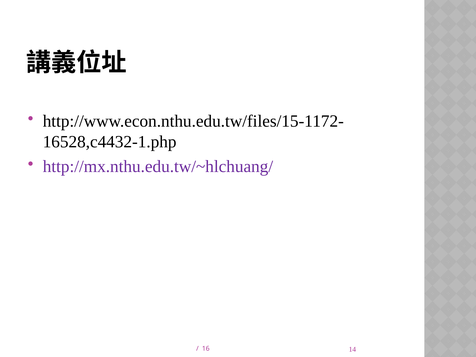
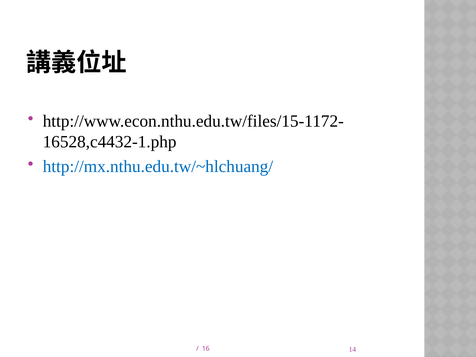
http://mx.nthu.edu.tw/~hlchuang/ colour: purple -> blue
